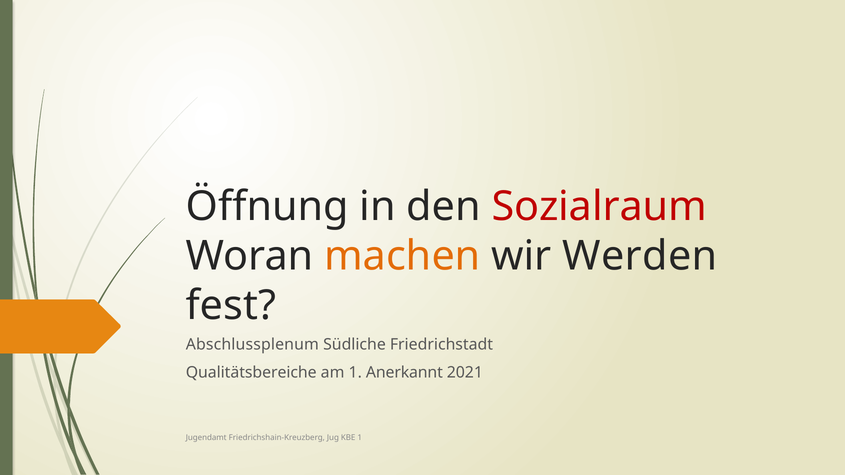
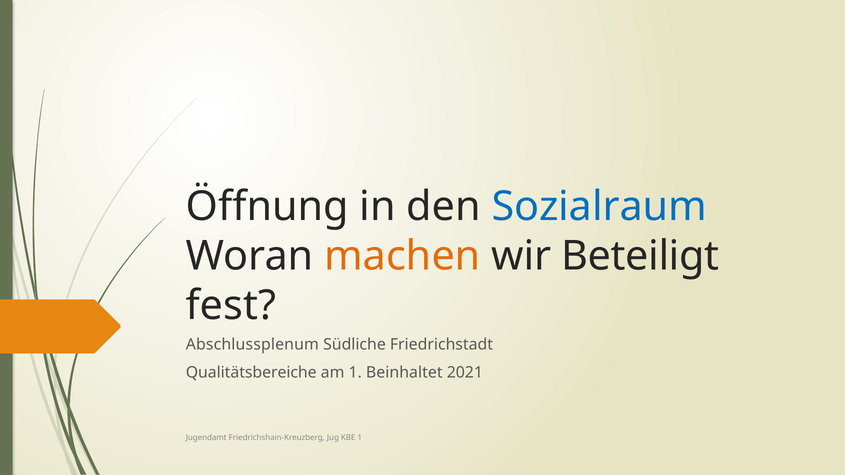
Sozialraum colour: red -> blue
Werden: Werden -> Beteiligt
Anerkannt: Anerkannt -> Beinhaltet
